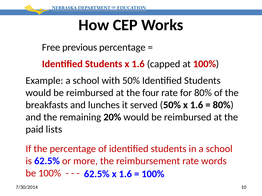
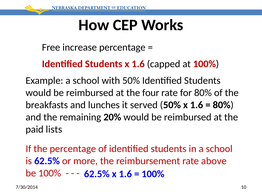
previous: previous -> increase
words: words -> above
